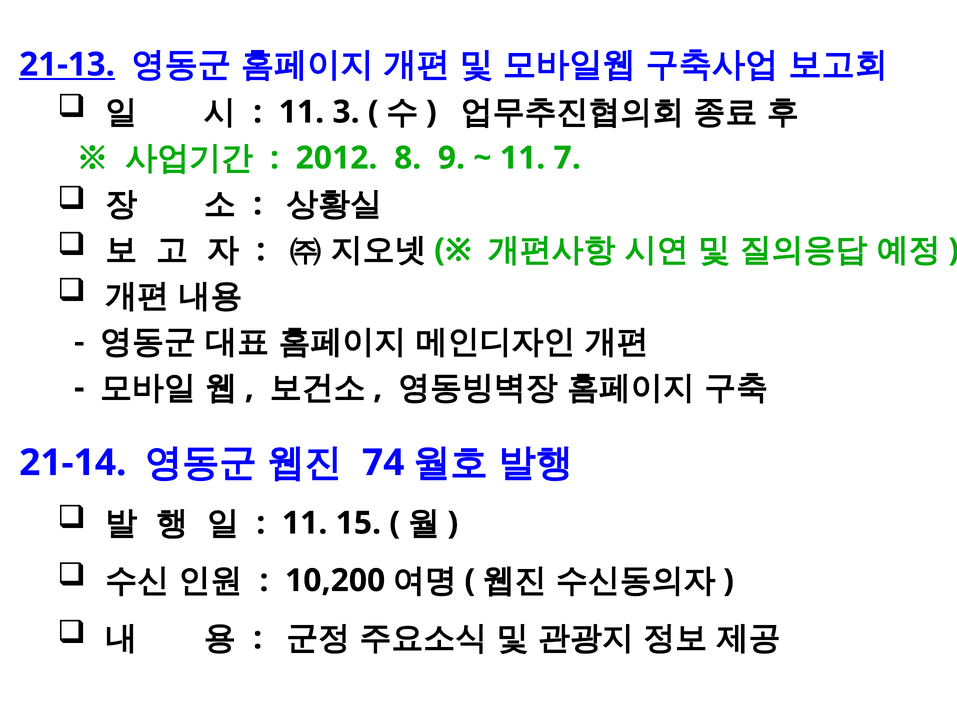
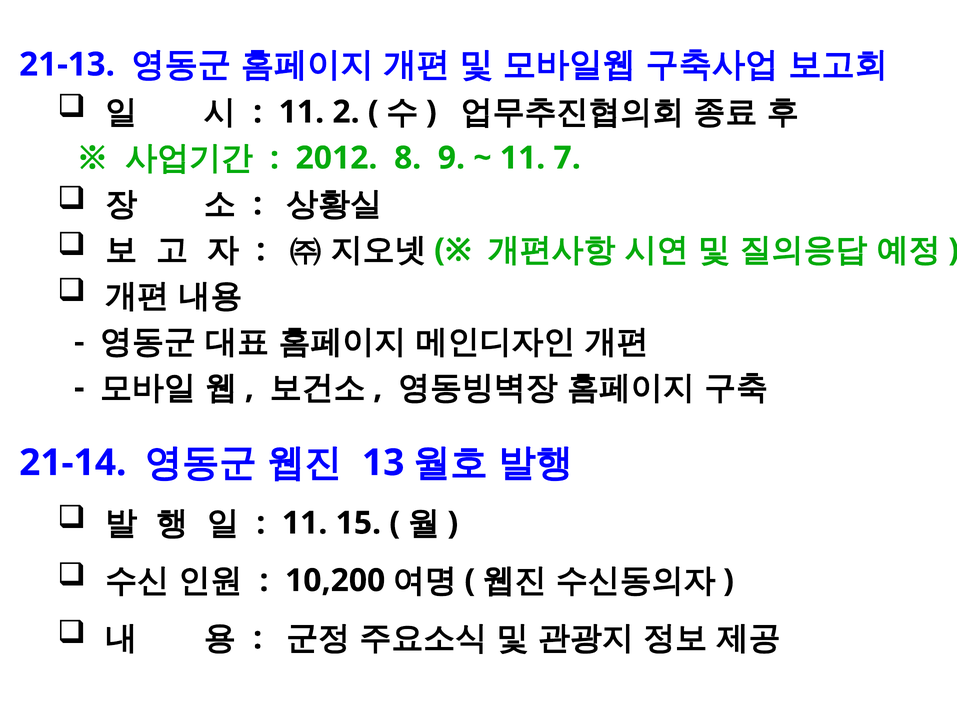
21-13 underline: present -> none
3: 3 -> 2
74: 74 -> 13
